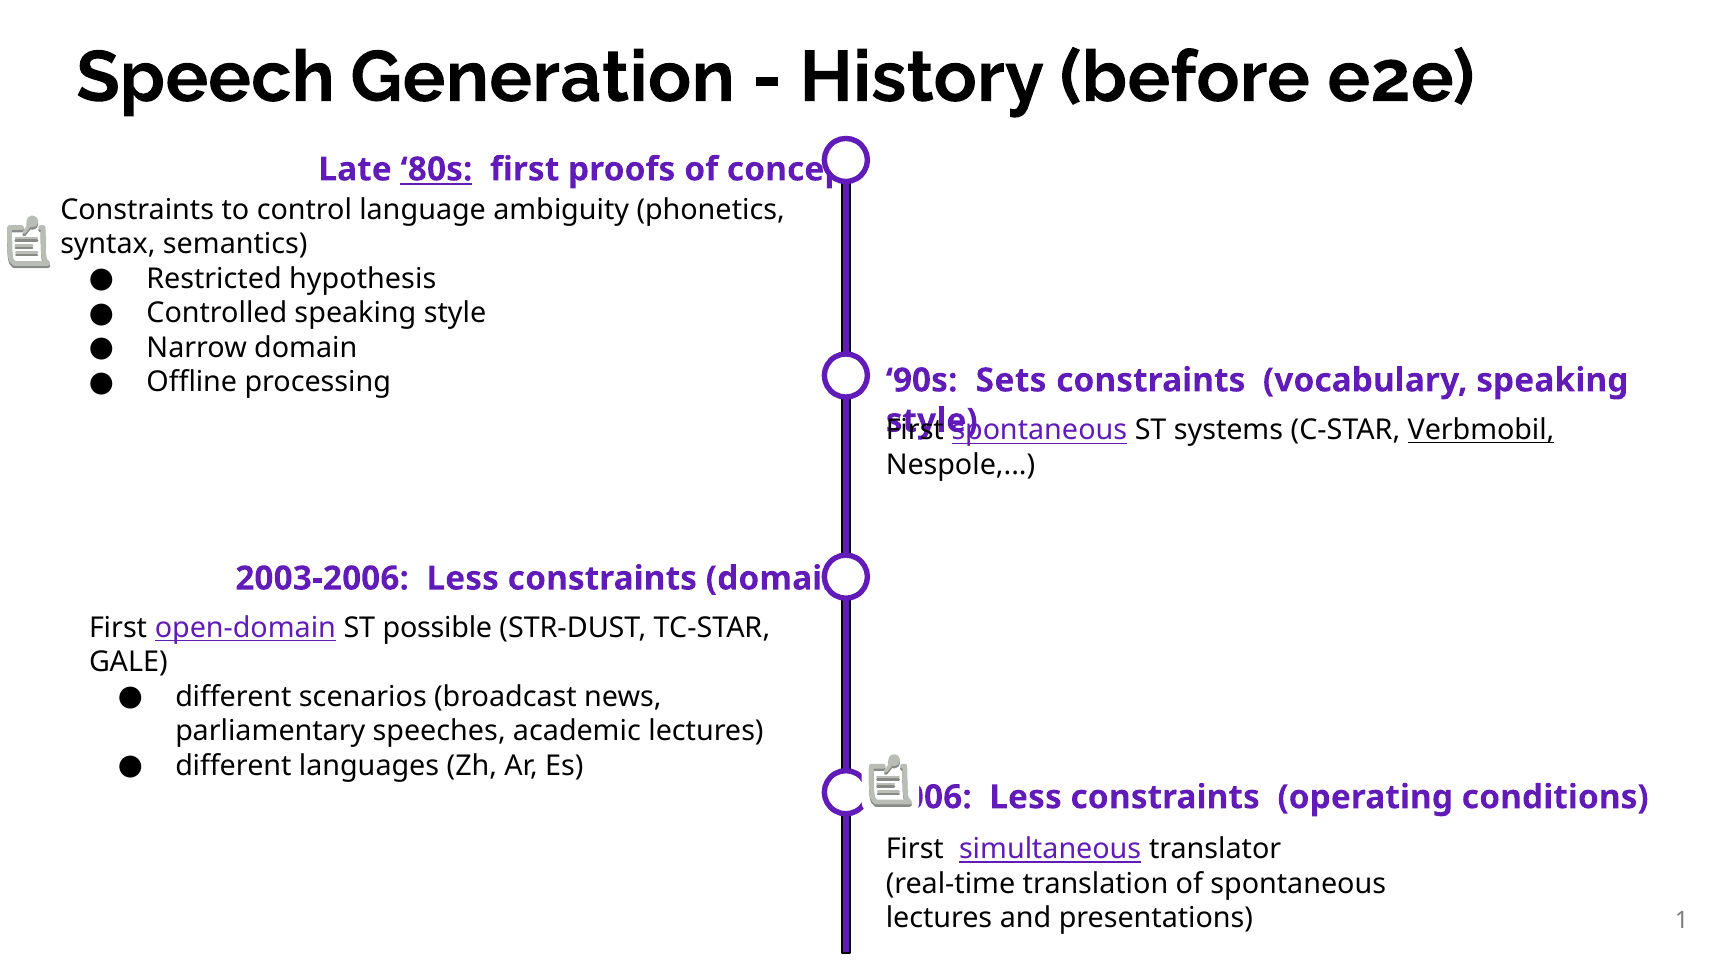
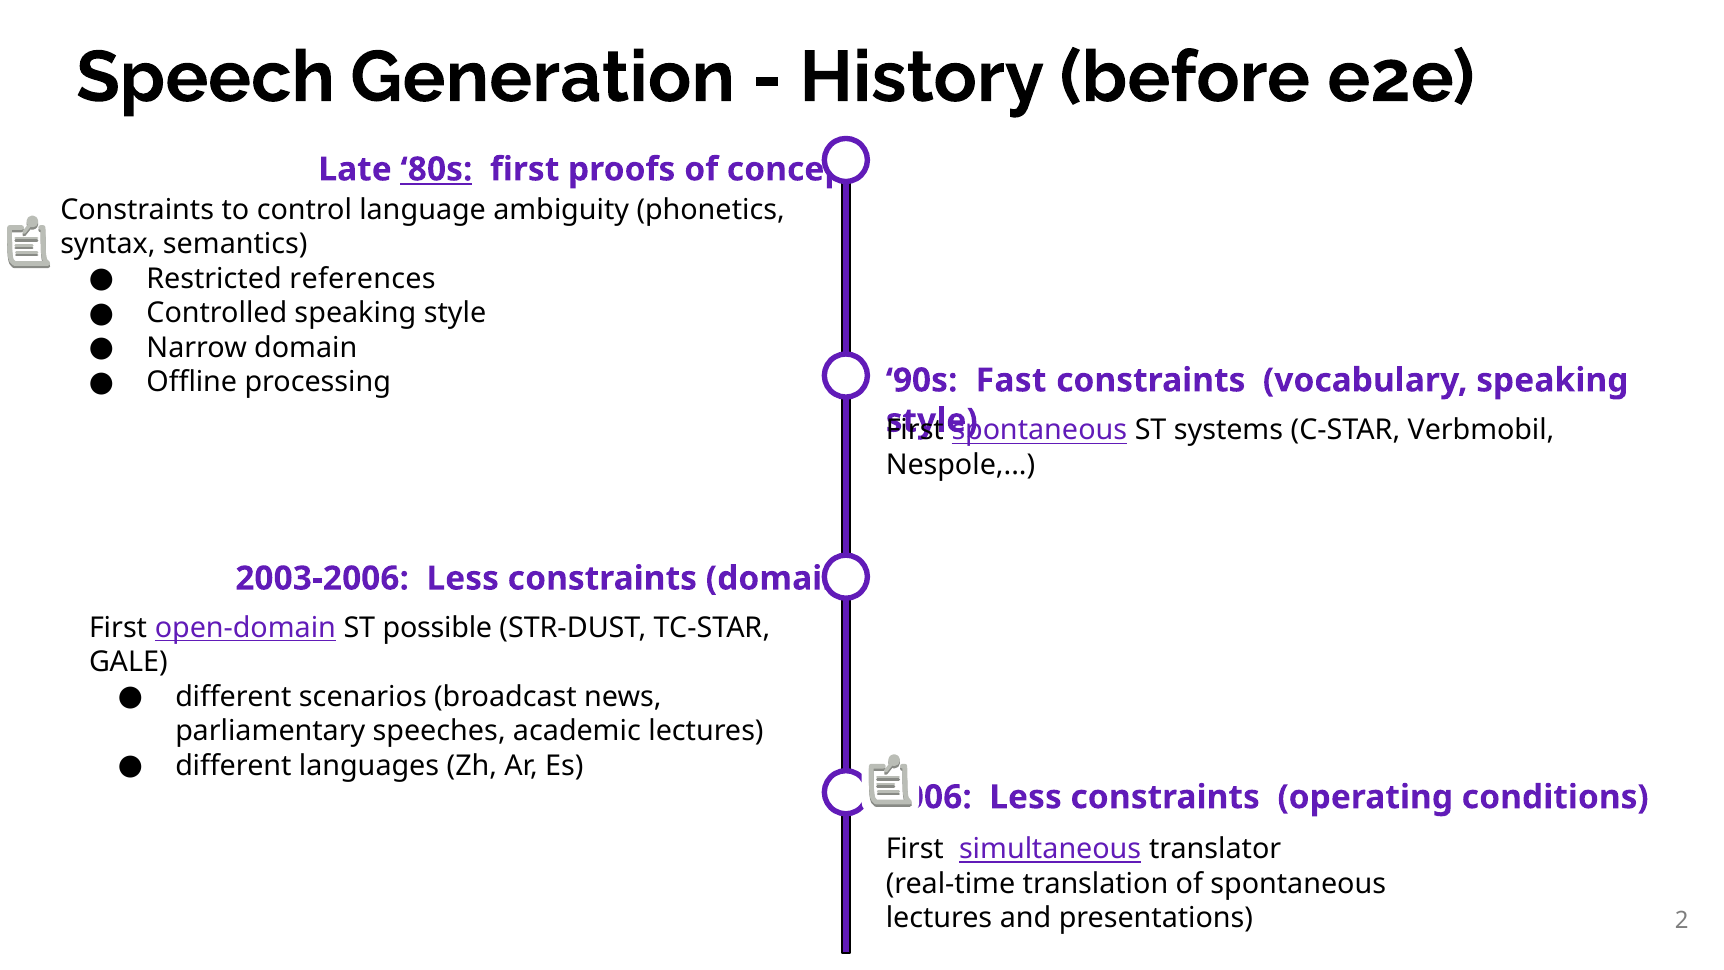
hypothesis: hypothesis -> references
Sets: Sets -> Fast
Verbmobil underline: present -> none
1: 1 -> 2
